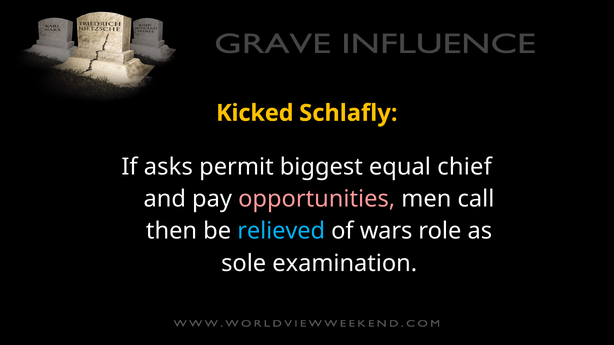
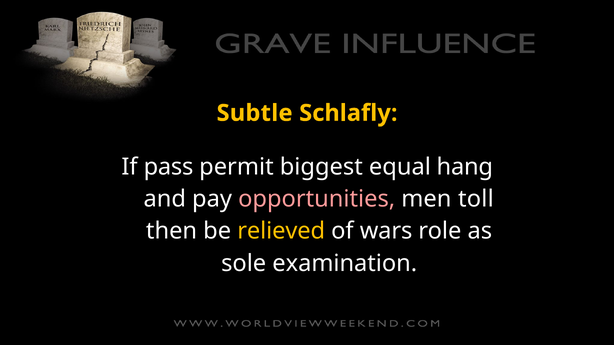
Kicked: Kicked -> Subtle
asks: asks -> pass
chief: chief -> hang
call: call -> toll
relieved colour: light blue -> yellow
